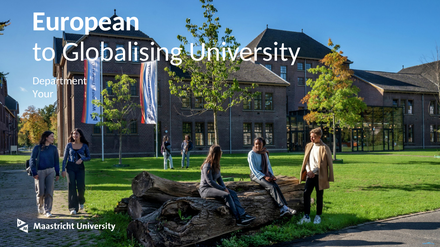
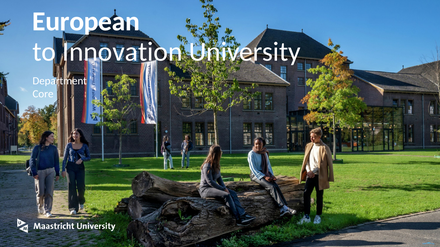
Globalising: Globalising -> Innovation
Your: Your -> Core
